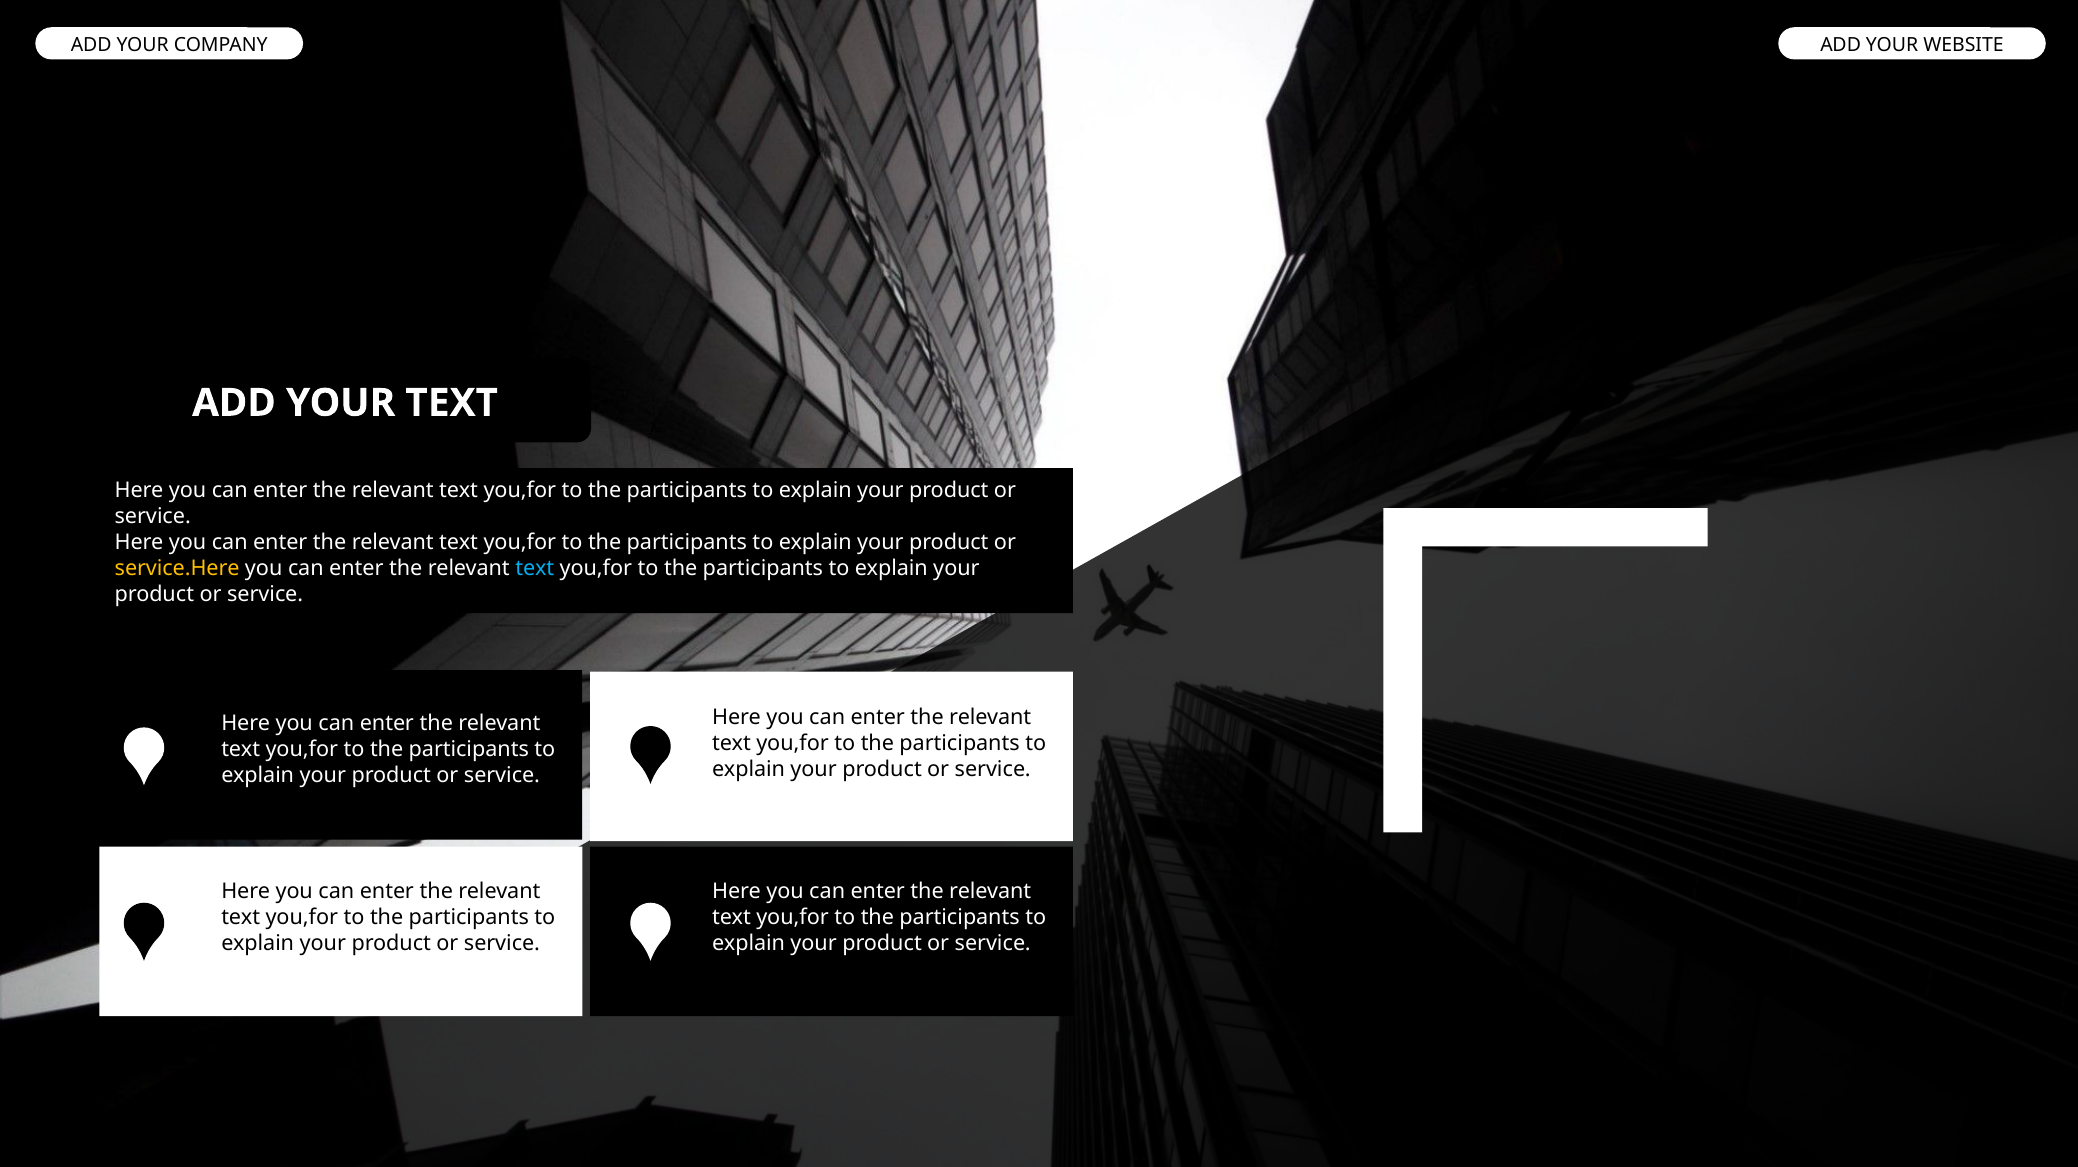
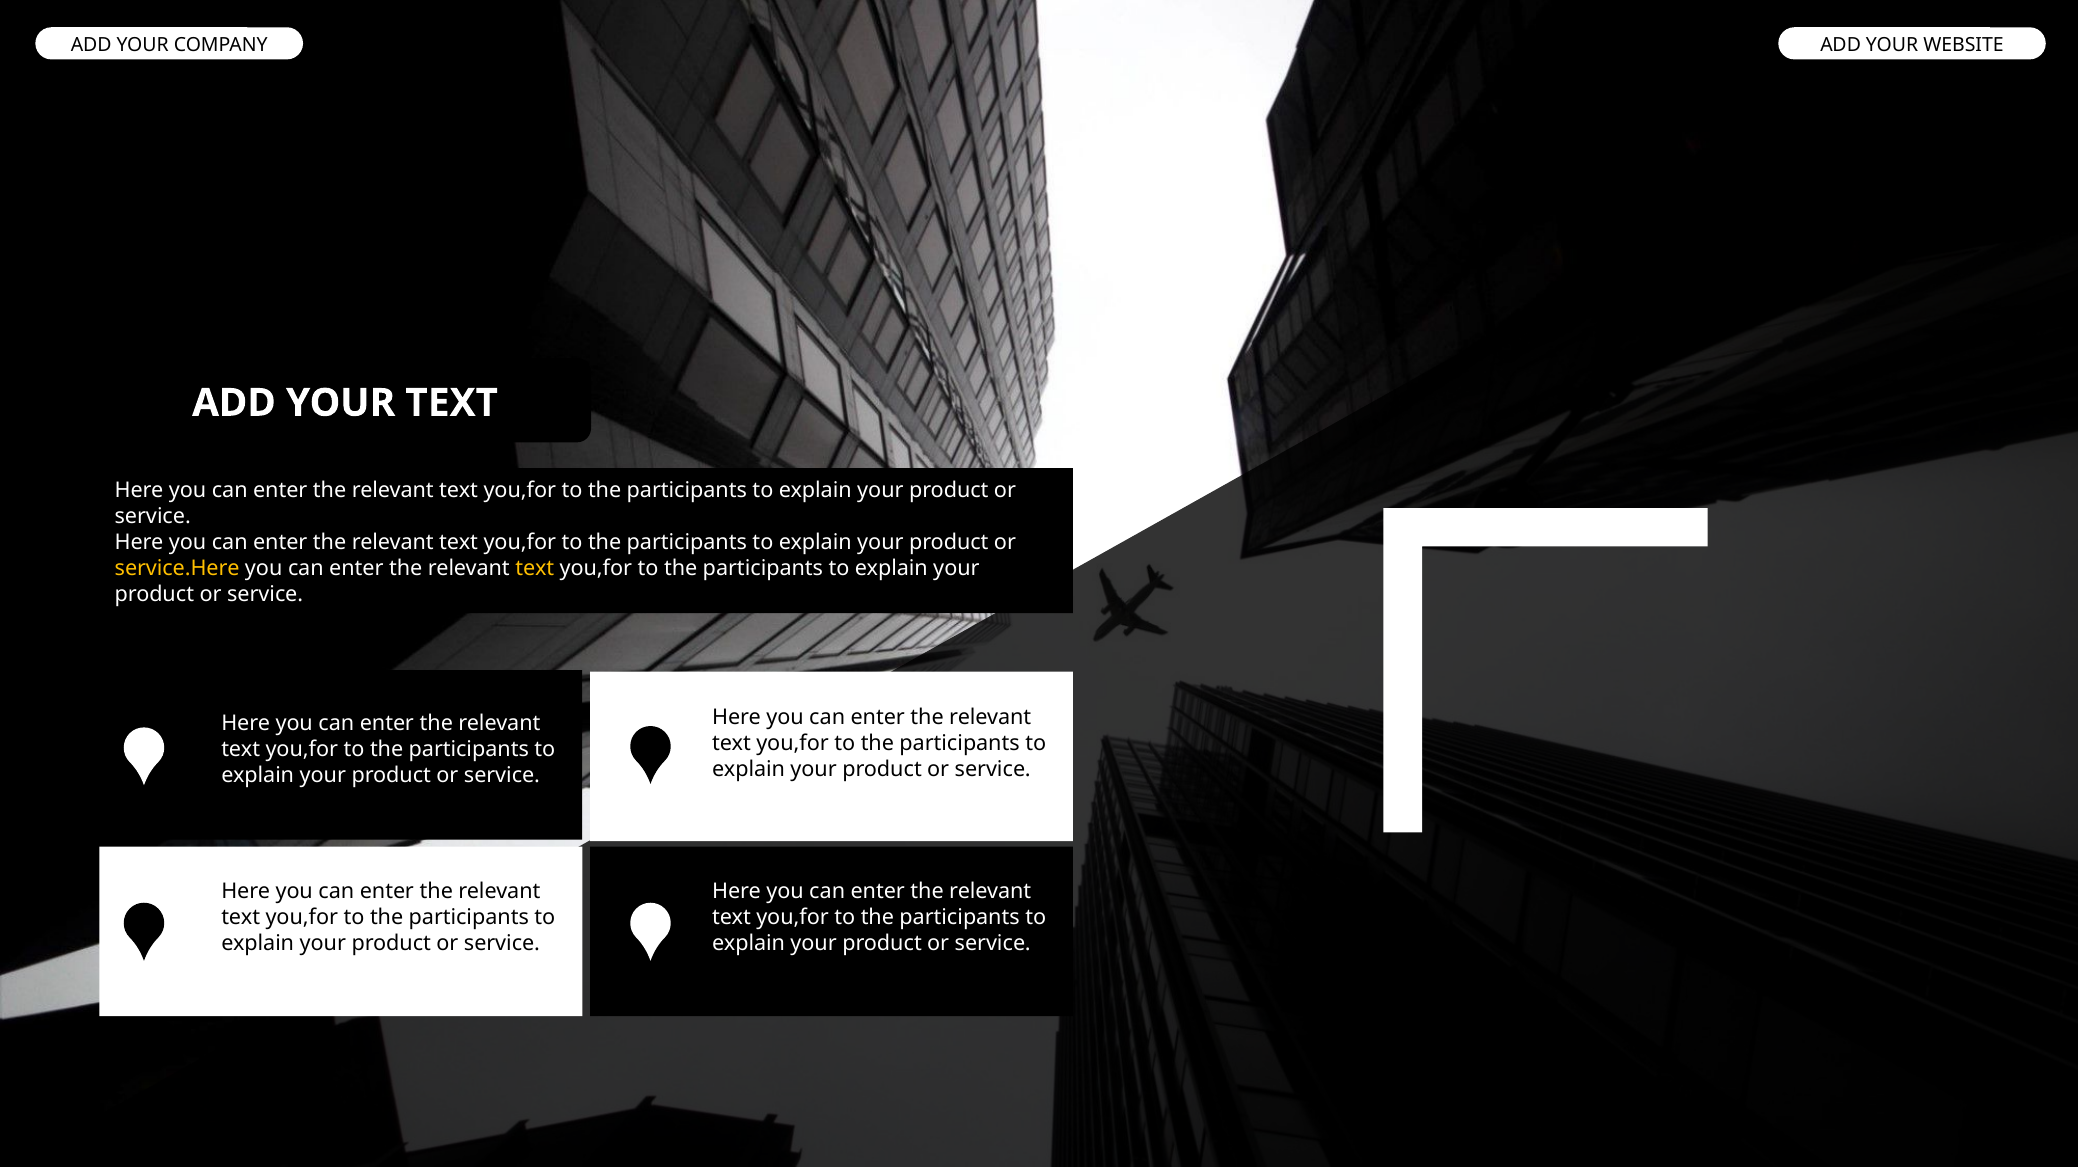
text at (535, 568) colour: light blue -> yellow
